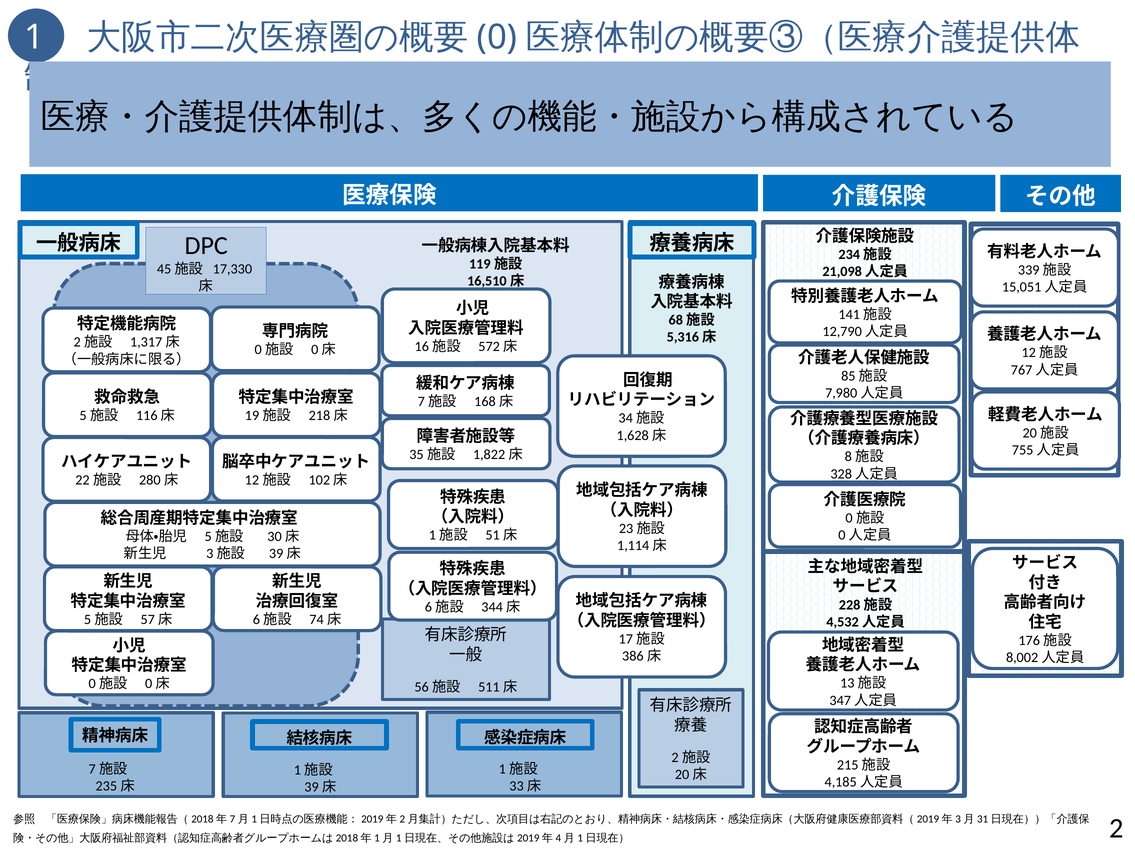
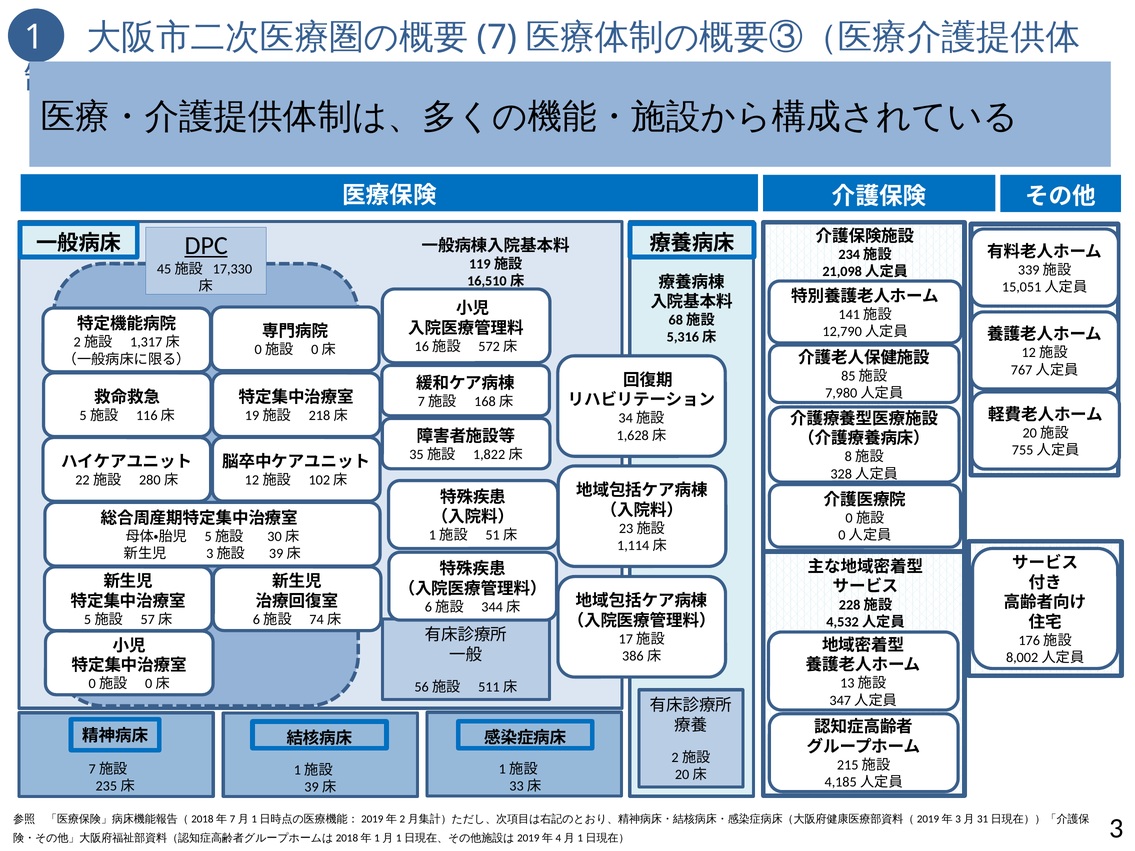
0: 0 -> 7
DPC underline: none -> present
2: 2 -> 3
